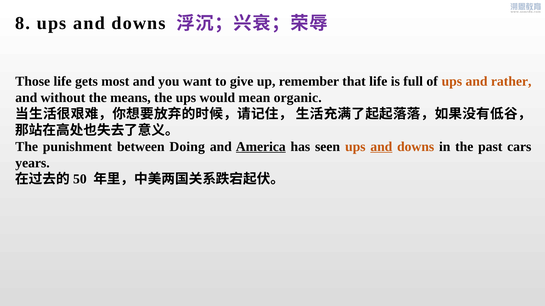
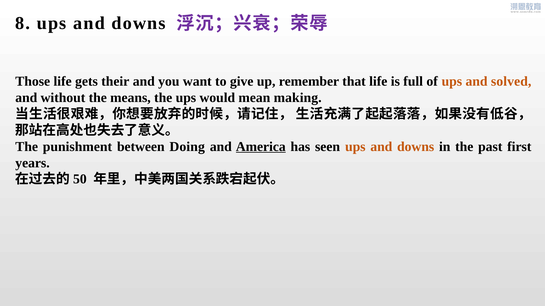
most: most -> their
rather: rather -> solved
organic: organic -> making
and at (381, 147) underline: present -> none
cars: cars -> first
